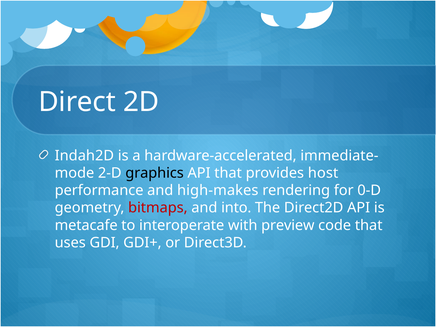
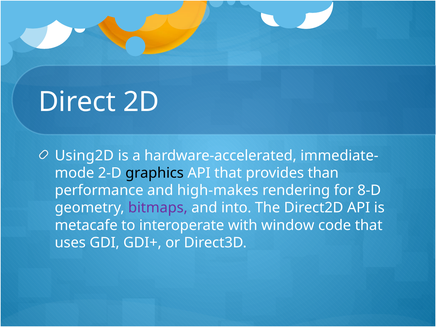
Indah2D: Indah2D -> Using2D
host: host -> than
0-D: 0-D -> 8-D
bitmaps colour: red -> purple
preview: preview -> window
